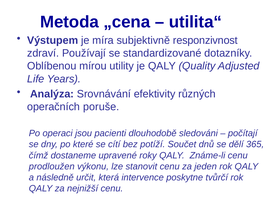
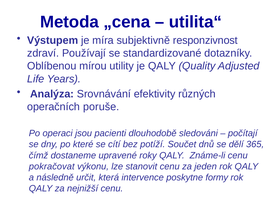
prodloužen: prodloužen -> pokračovat
tvůrčí: tvůrčí -> formy
